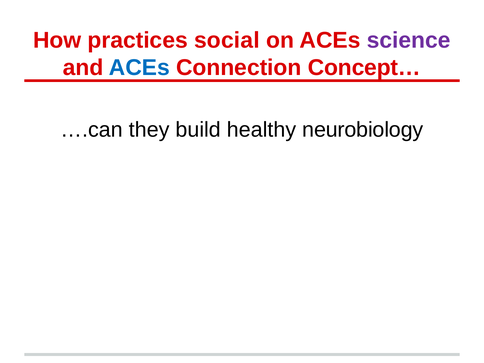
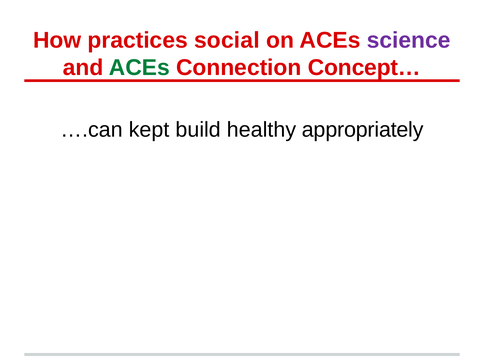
ACEs at (139, 68) colour: blue -> green
they: they -> kept
neurobiology: neurobiology -> appropriately
